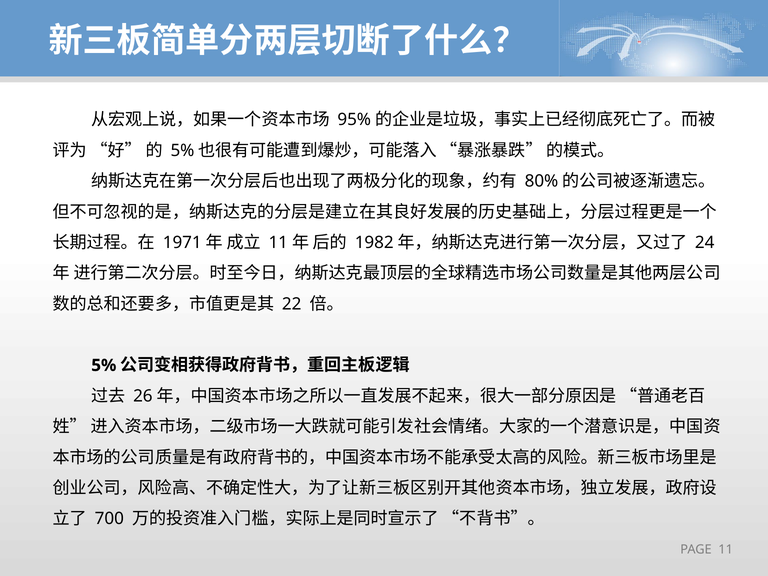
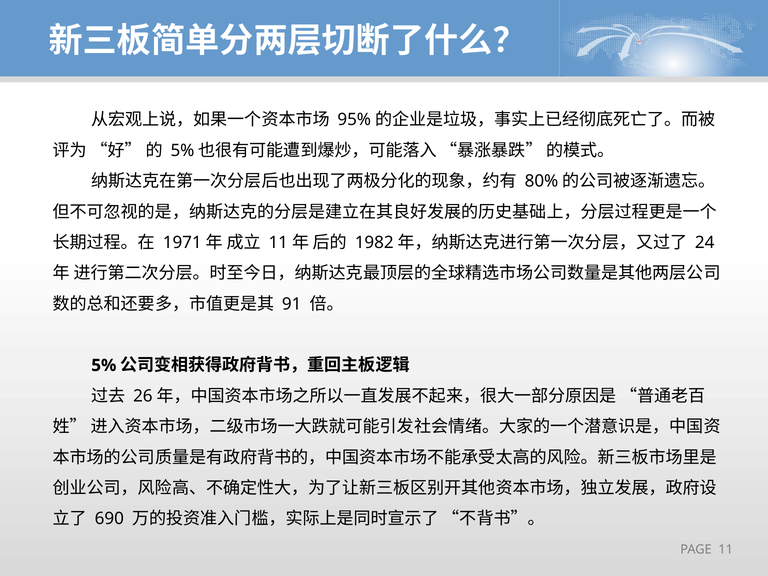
22: 22 -> 91
700: 700 -> 690
